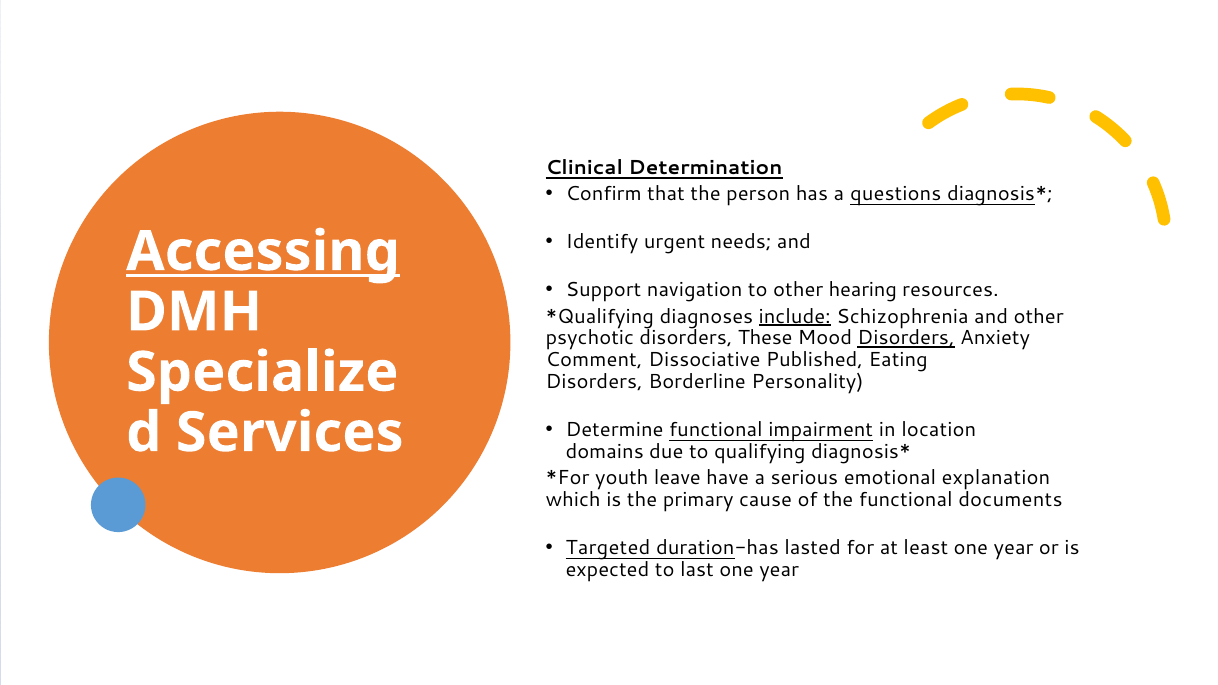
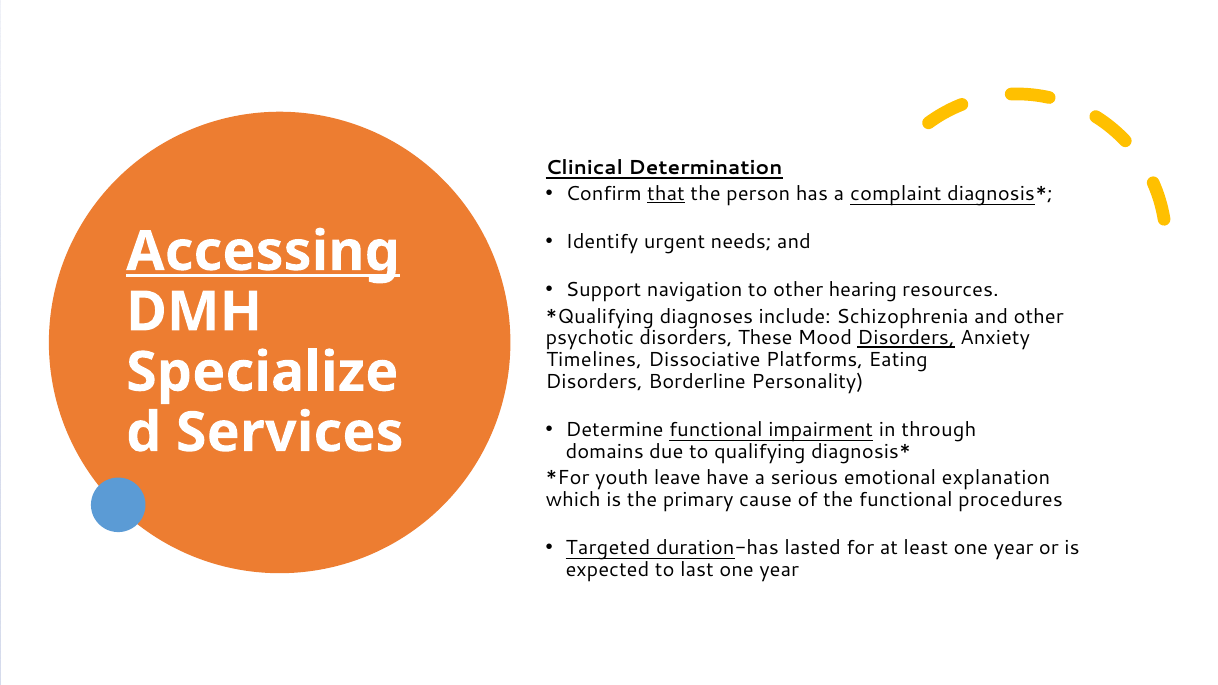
that underline: none -> present
questions: questions -> complaint
include underline: present -> none
Comment: Comment -> Timelines
Published: Published -> Platforms
location: location -> through
documents: documents -> procedures
